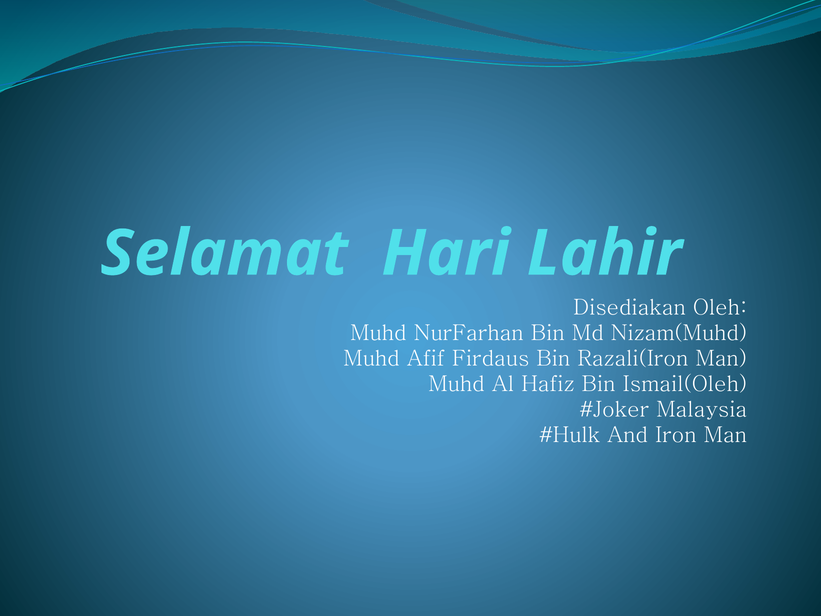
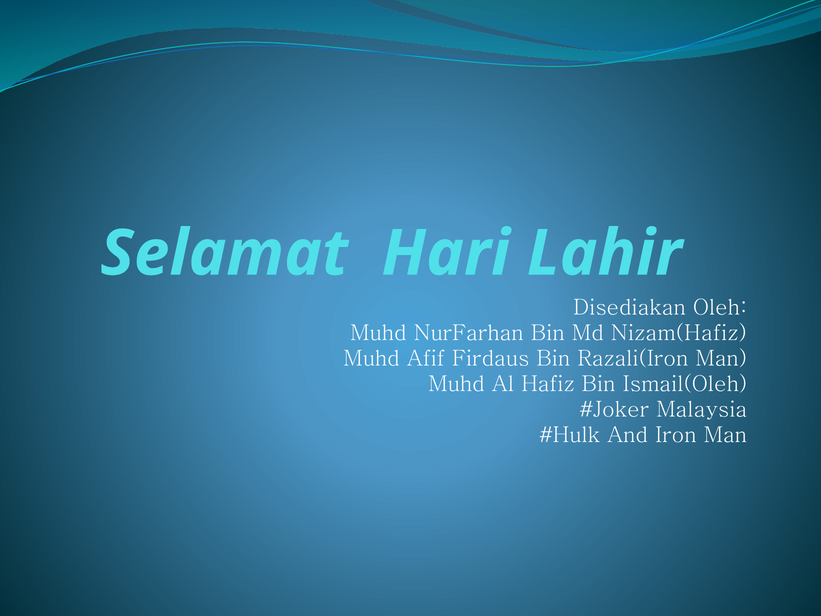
Nizam(Muhd: Nizam(Muhd -> Nizam(Hafiz
